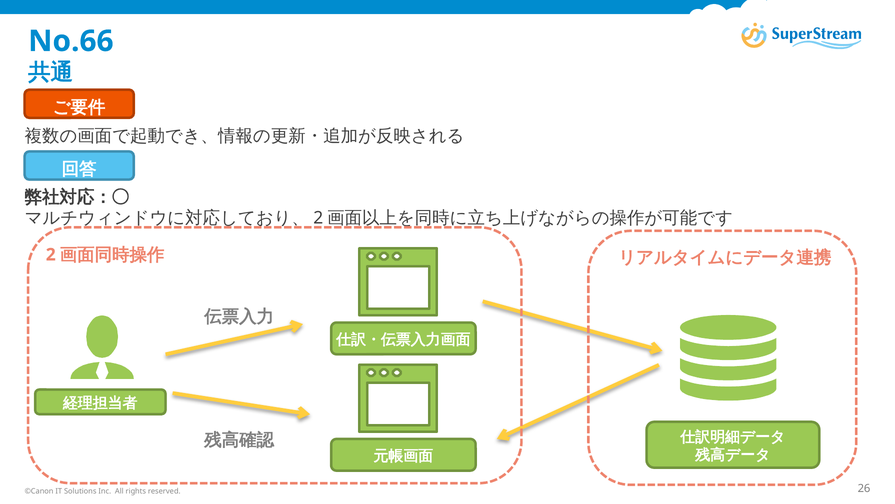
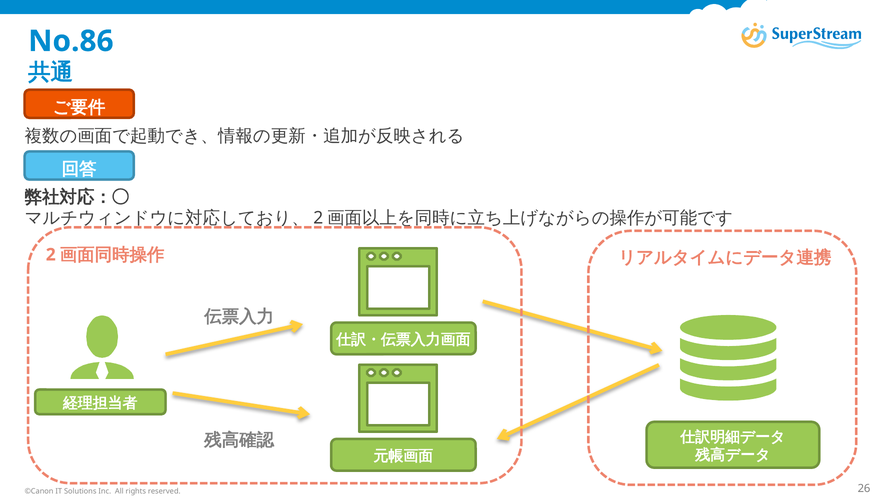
No.66: No.66 -> No.86
